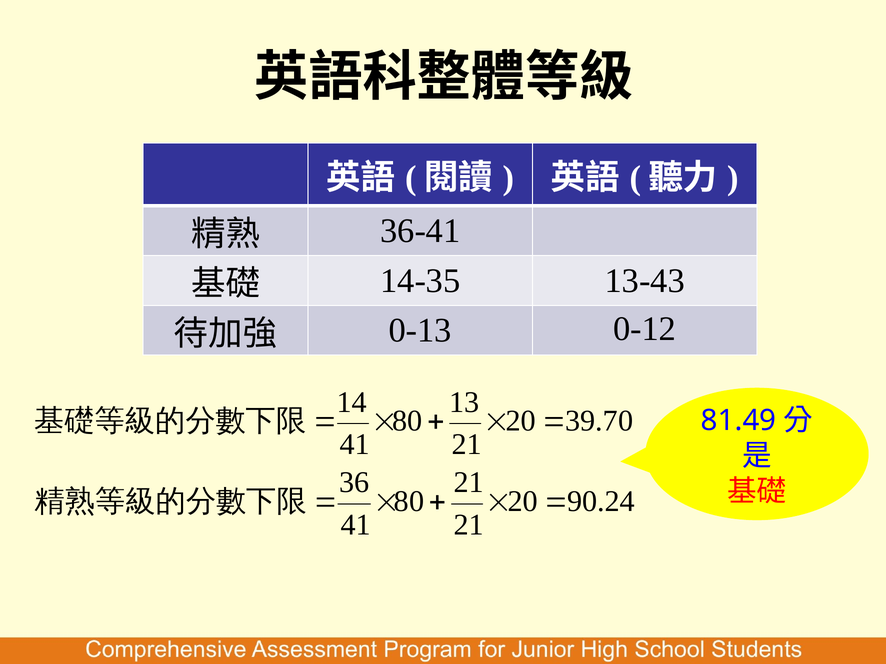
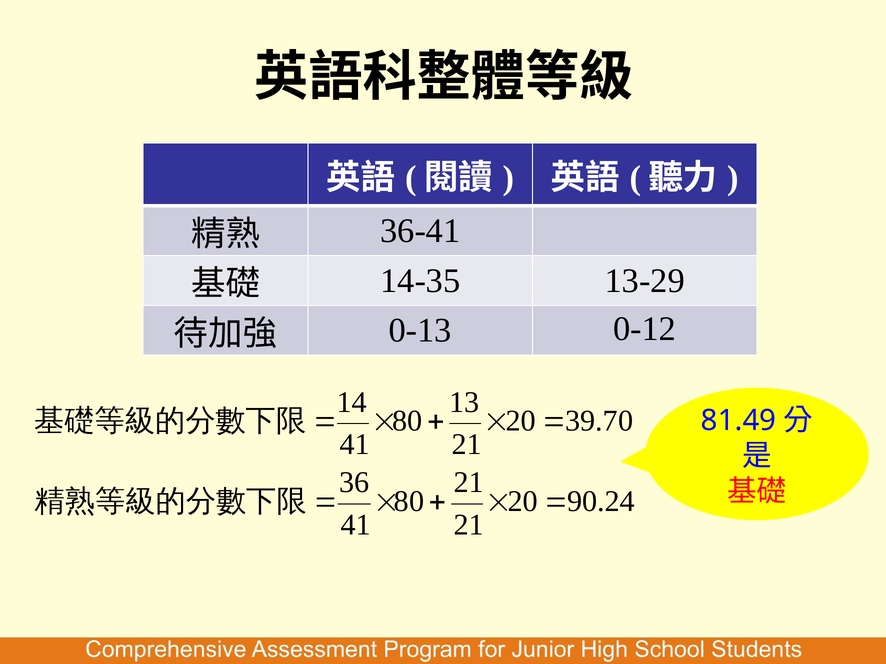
13-43: 13-43 -> 13-29
